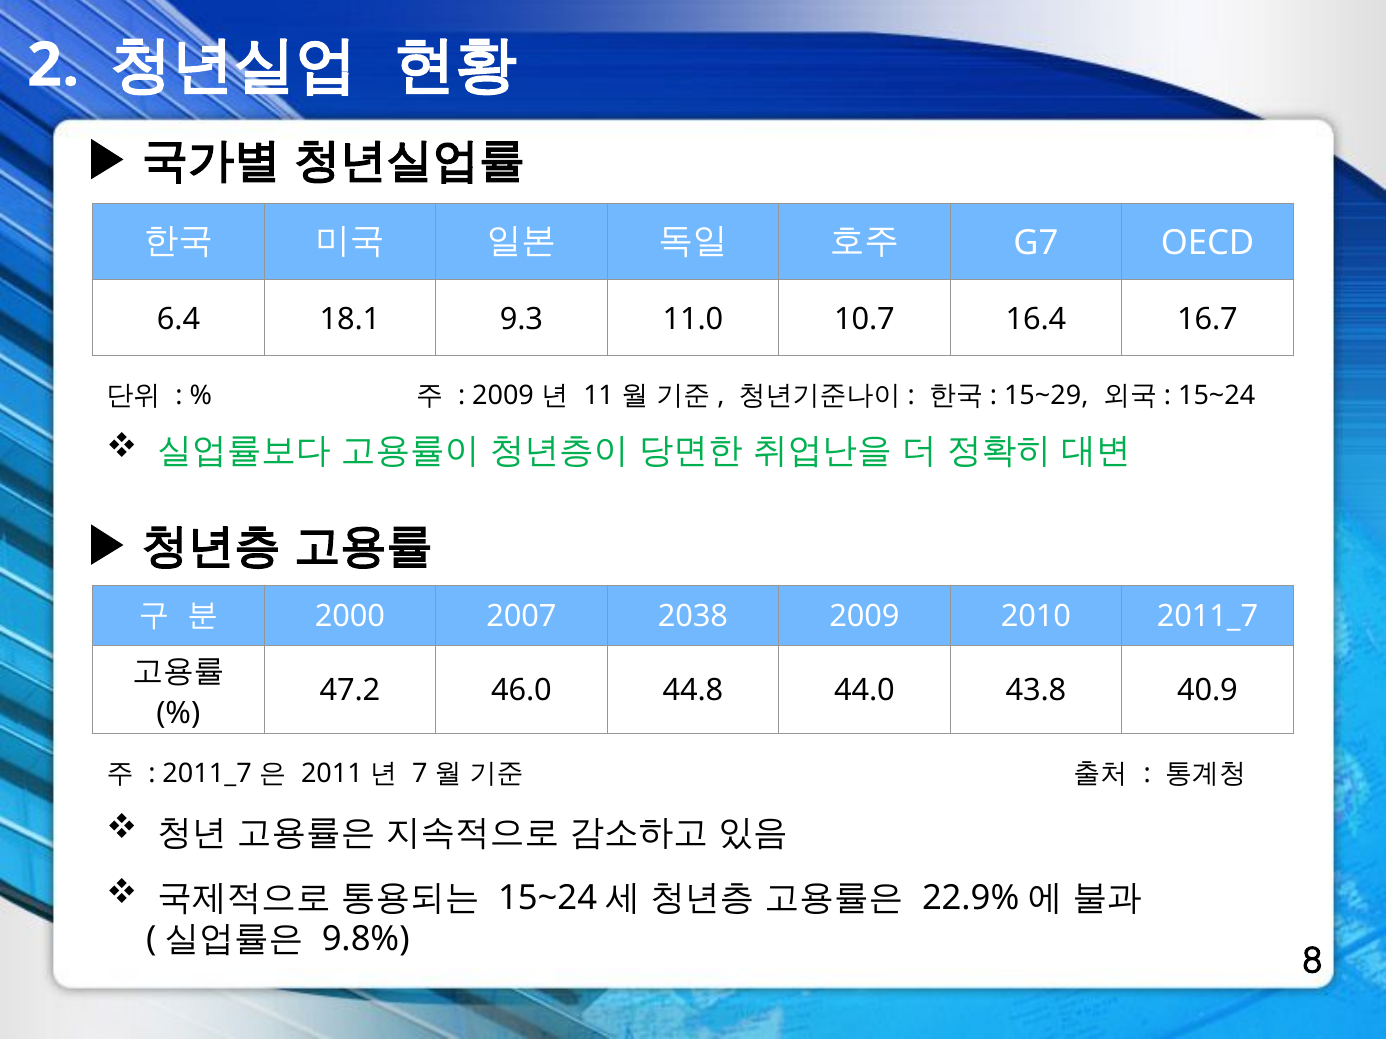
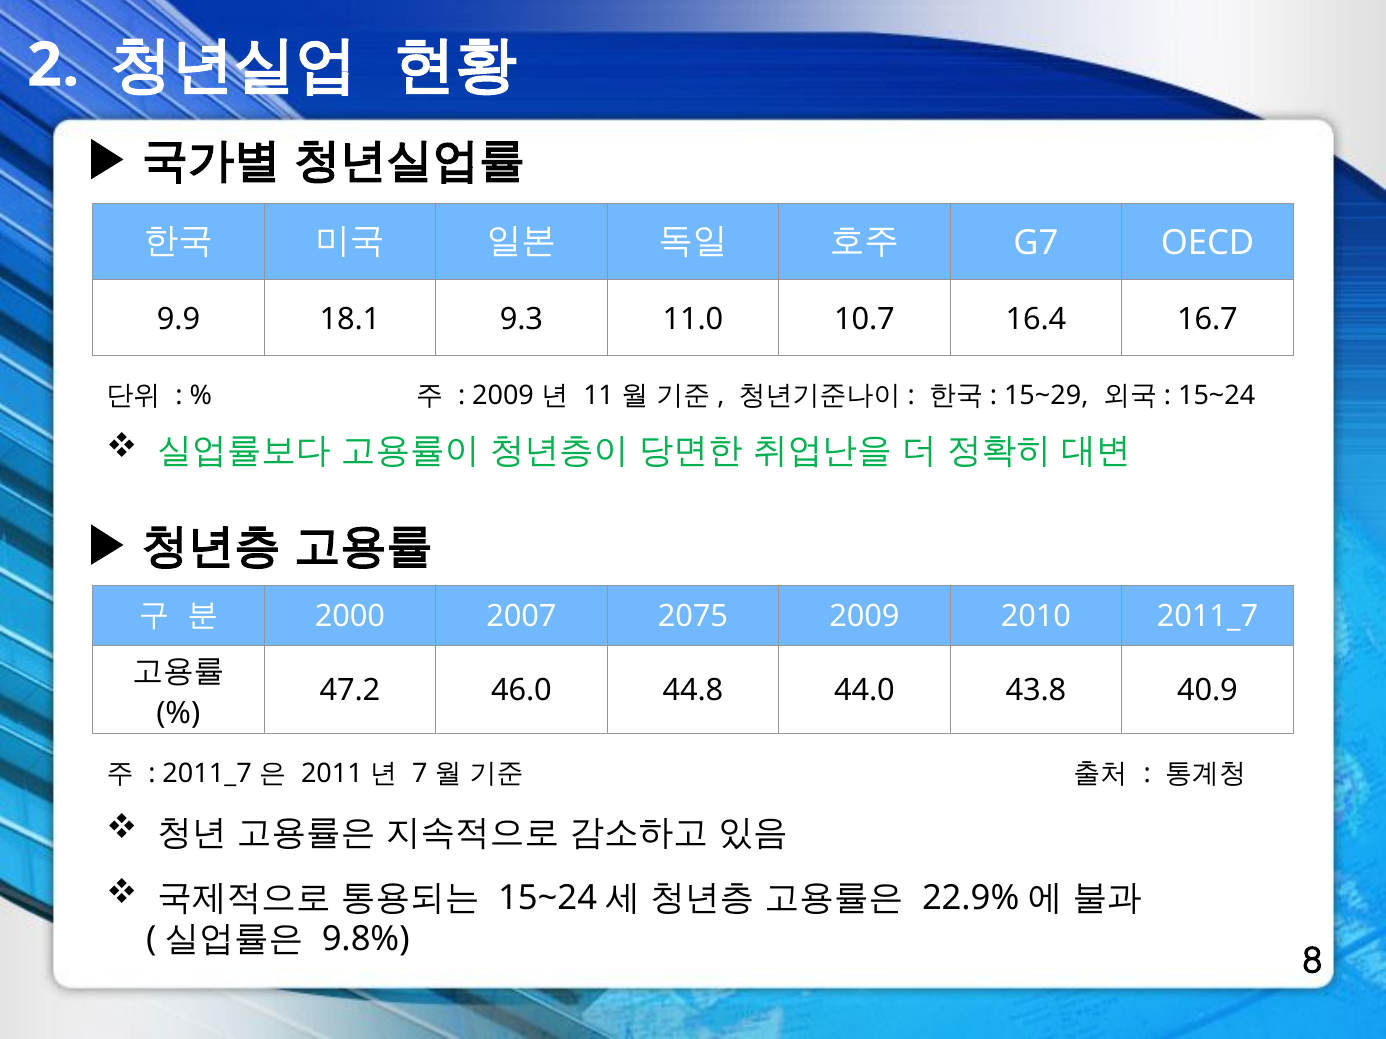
6.4: 6.4 -> 9.9
2038: 2038 -> 2075
